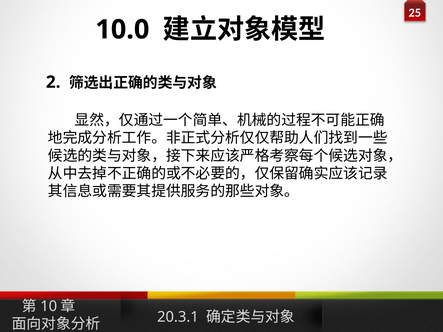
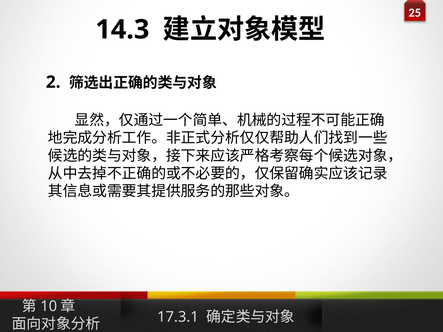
10.0: 10.0 -> 14.3
20.3.1: 20.3.1 -> 17.3.1
